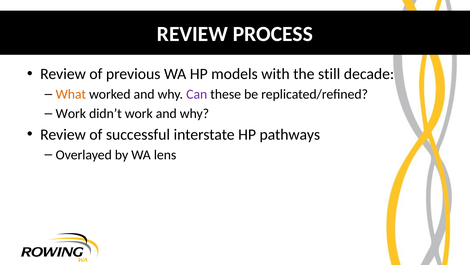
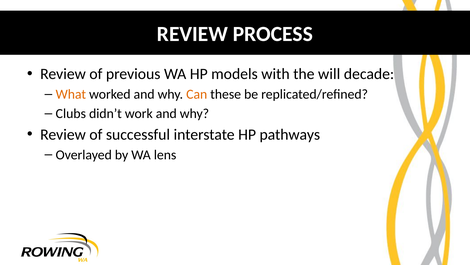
still: still -> will
Can colour: purple -> orange
Work at (71, 113): Work -> Clubs
